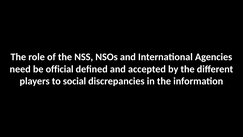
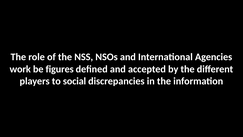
need: need -> work
official: official -> figures
